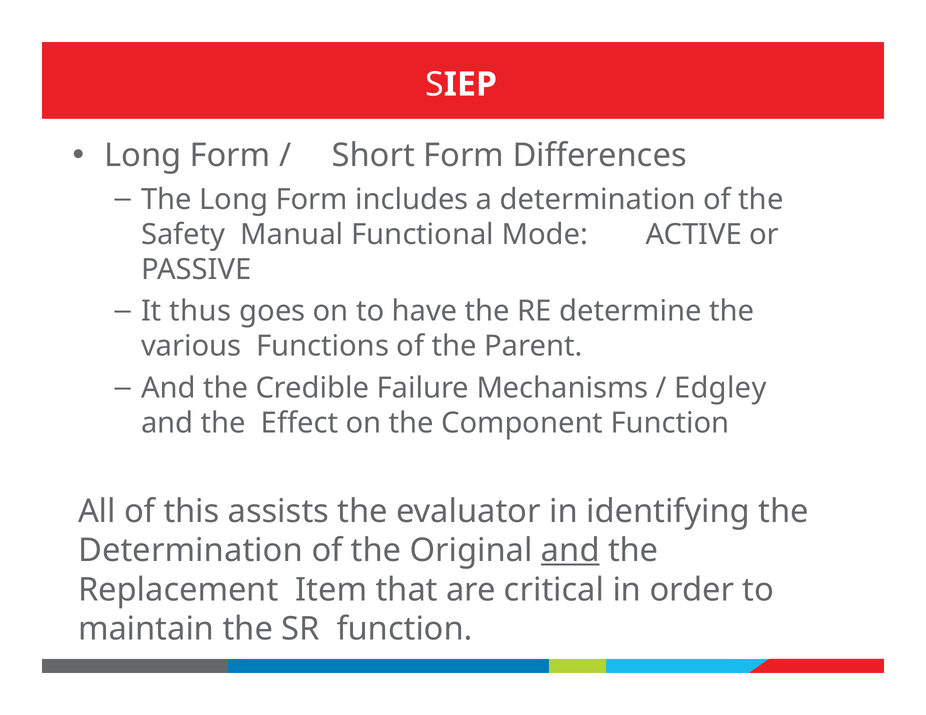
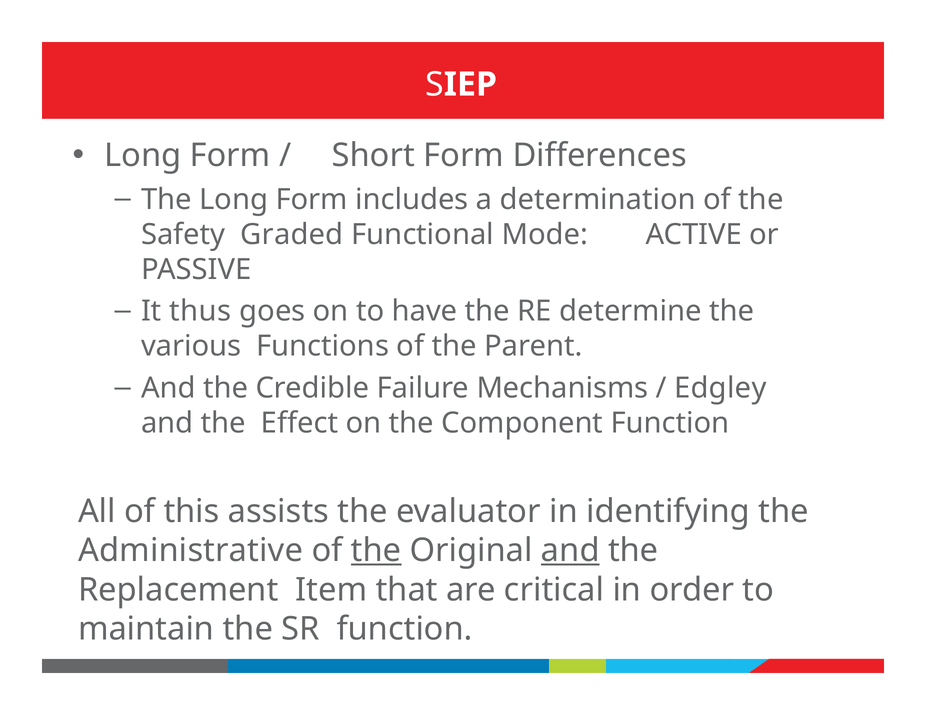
Manual: Manual -> Graded
Determination at (191, 551): Determination -> Administrative
the at (376, 551) underline: none -> present
